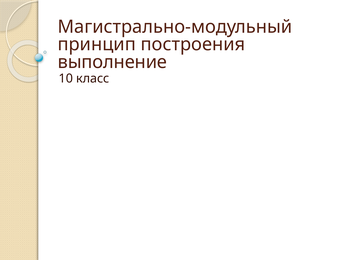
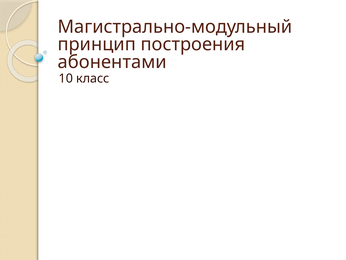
выполнение: выполнение -> абонентами
